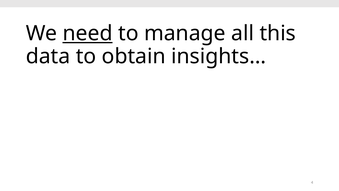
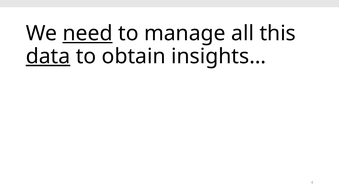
data underline: none -> present
